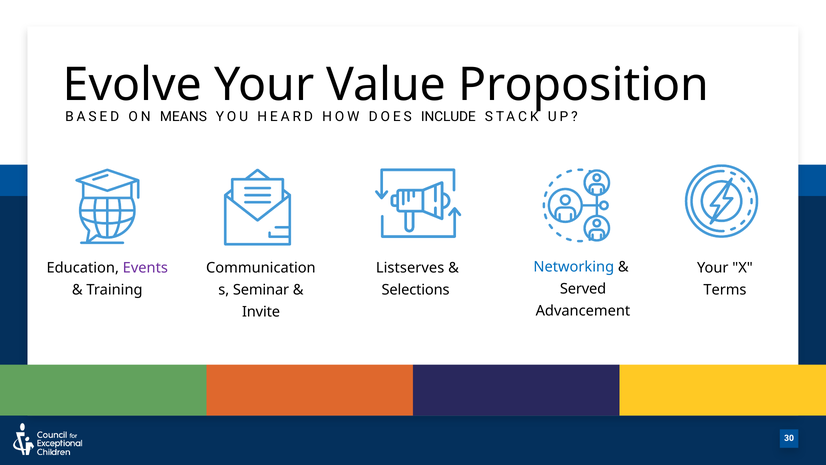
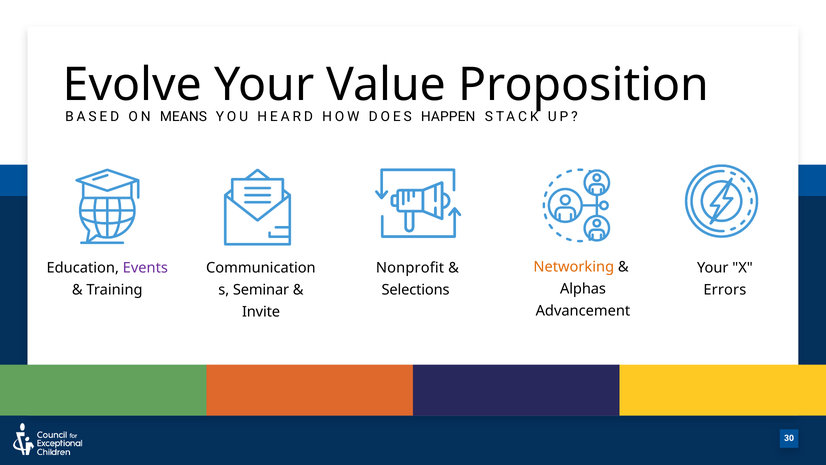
INCLUDE: INCLUDE -> HAPPEN
Networking colour: blue -> orange
Listserves: Listserves -> Nonprofit
Served: Served -> Alphas
Terms: Terms -> Errors
